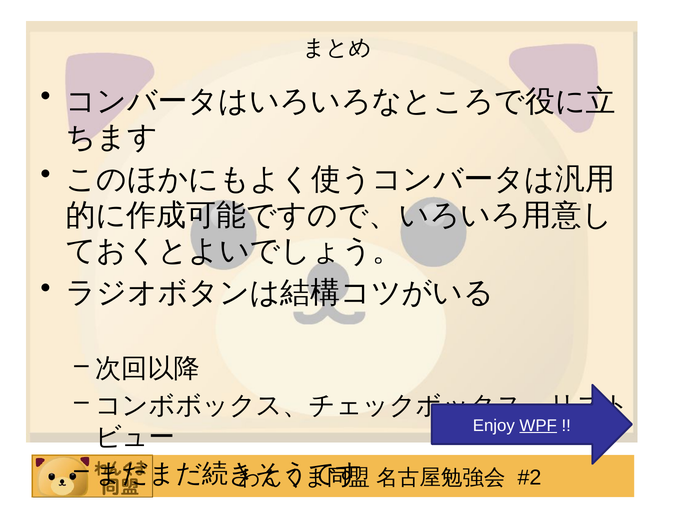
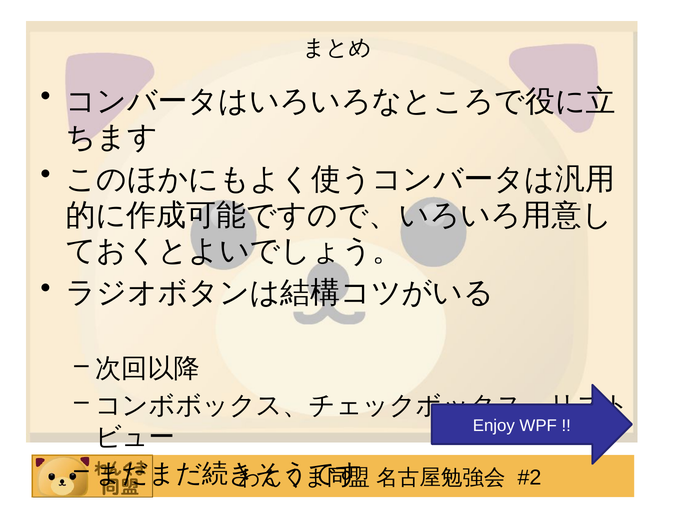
WPF underline: present -> none
